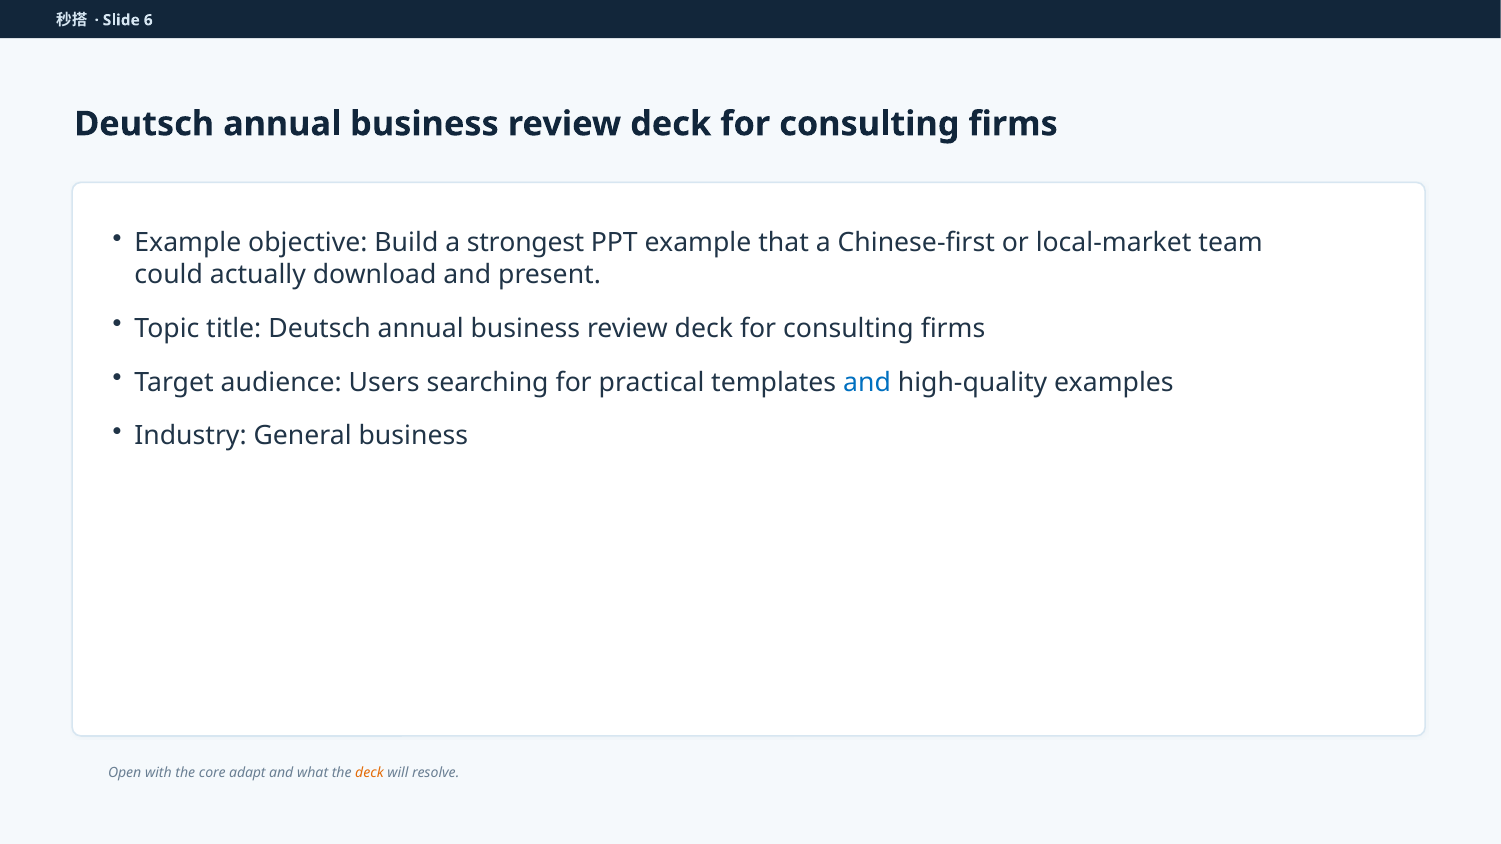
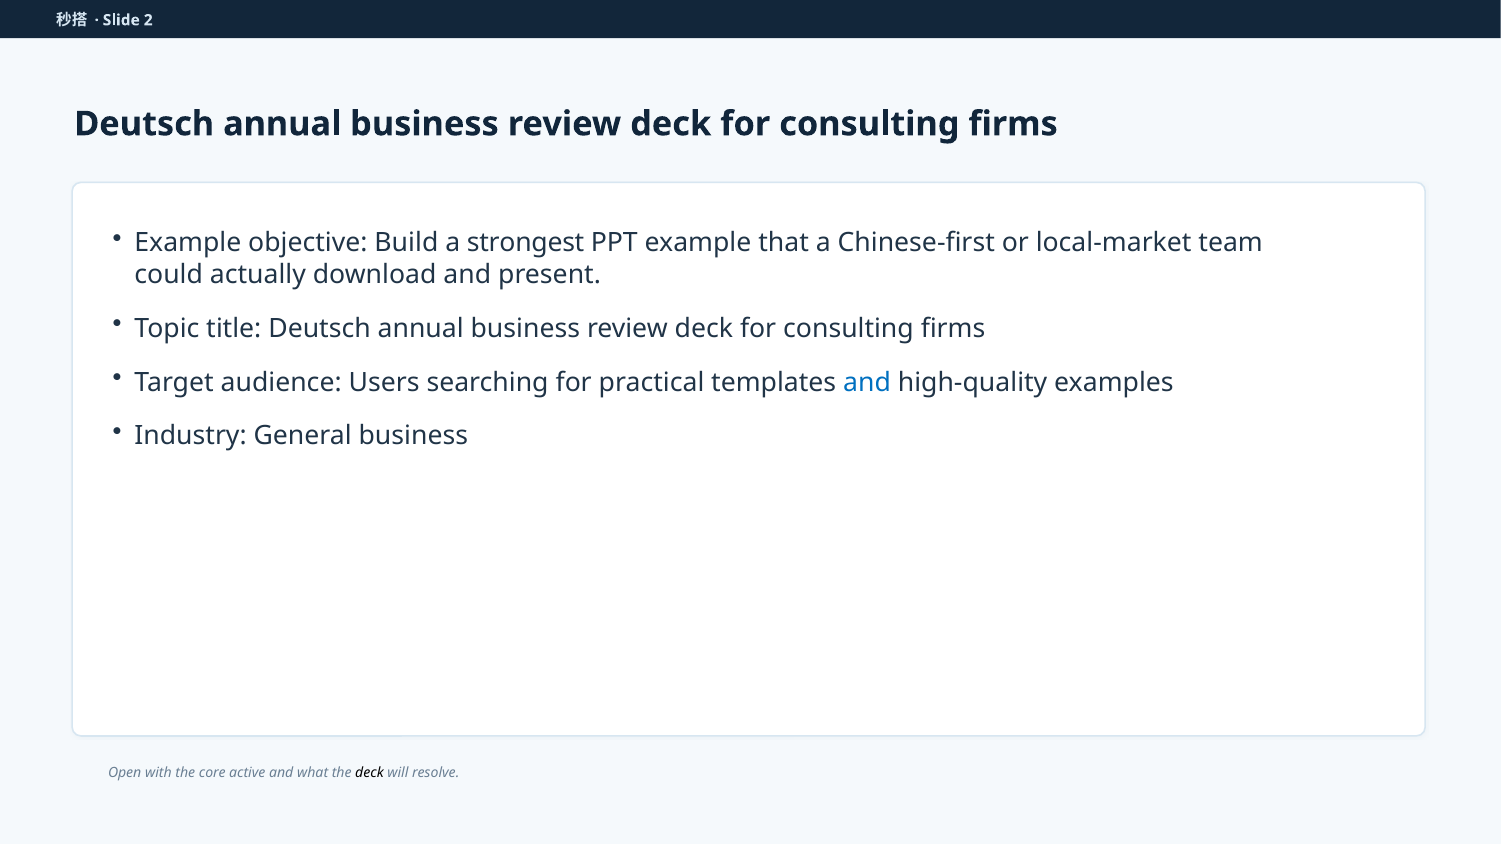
6: 6 -> 2
adapt: adapt -> active
deck at (369, 773) colour: orange -> black
